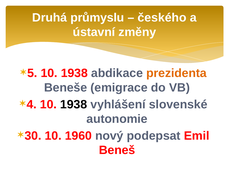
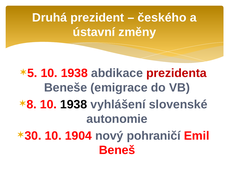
průmyslu: průmyslu -> prezident
prezidenta colour: orange -> red
4: 4 -> 8
1960: 1960 -> 1904
podepsat: podepsat -> pohraničí
